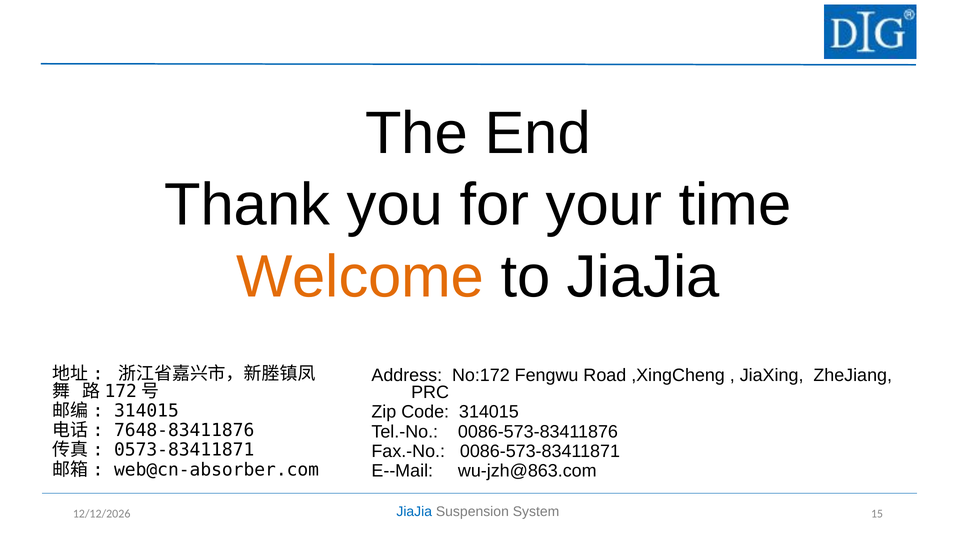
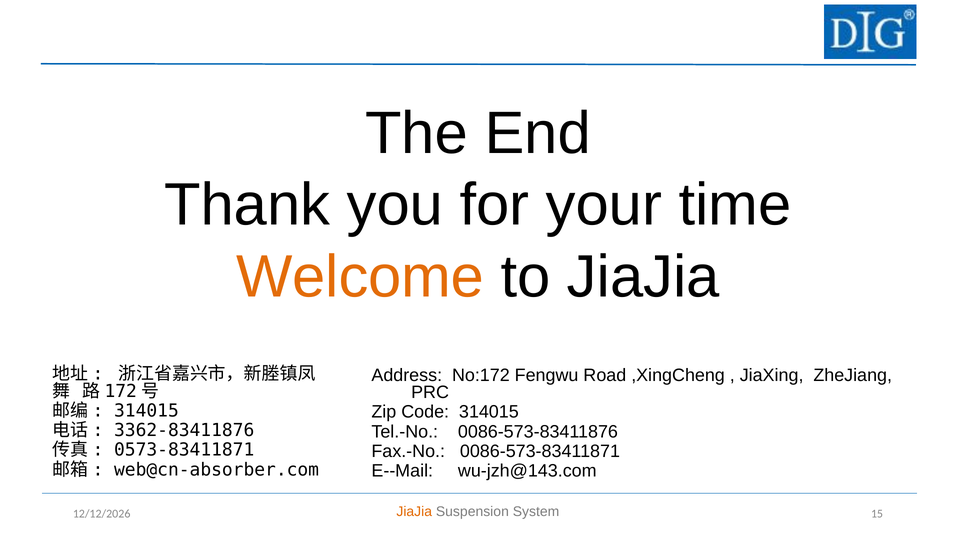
7648-83411876: 7648-83411876 -> 3362-83411876
wu-jzh@863.com: wu-jzh@863.com -> wu-jzh@143.com
JiaJia at (414, 511) colour: blue -> orange
